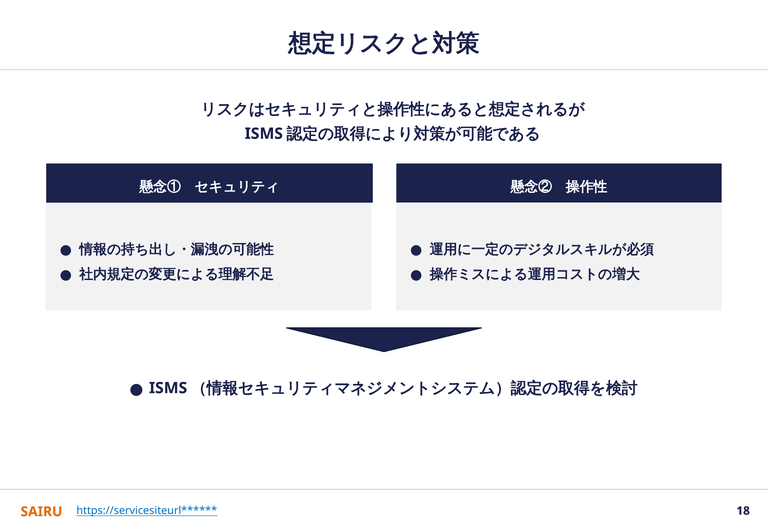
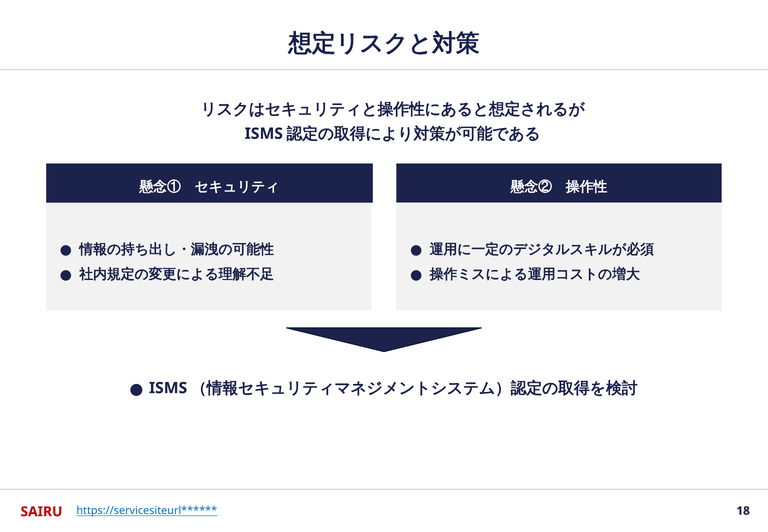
SAIRU colour: orange -> red
